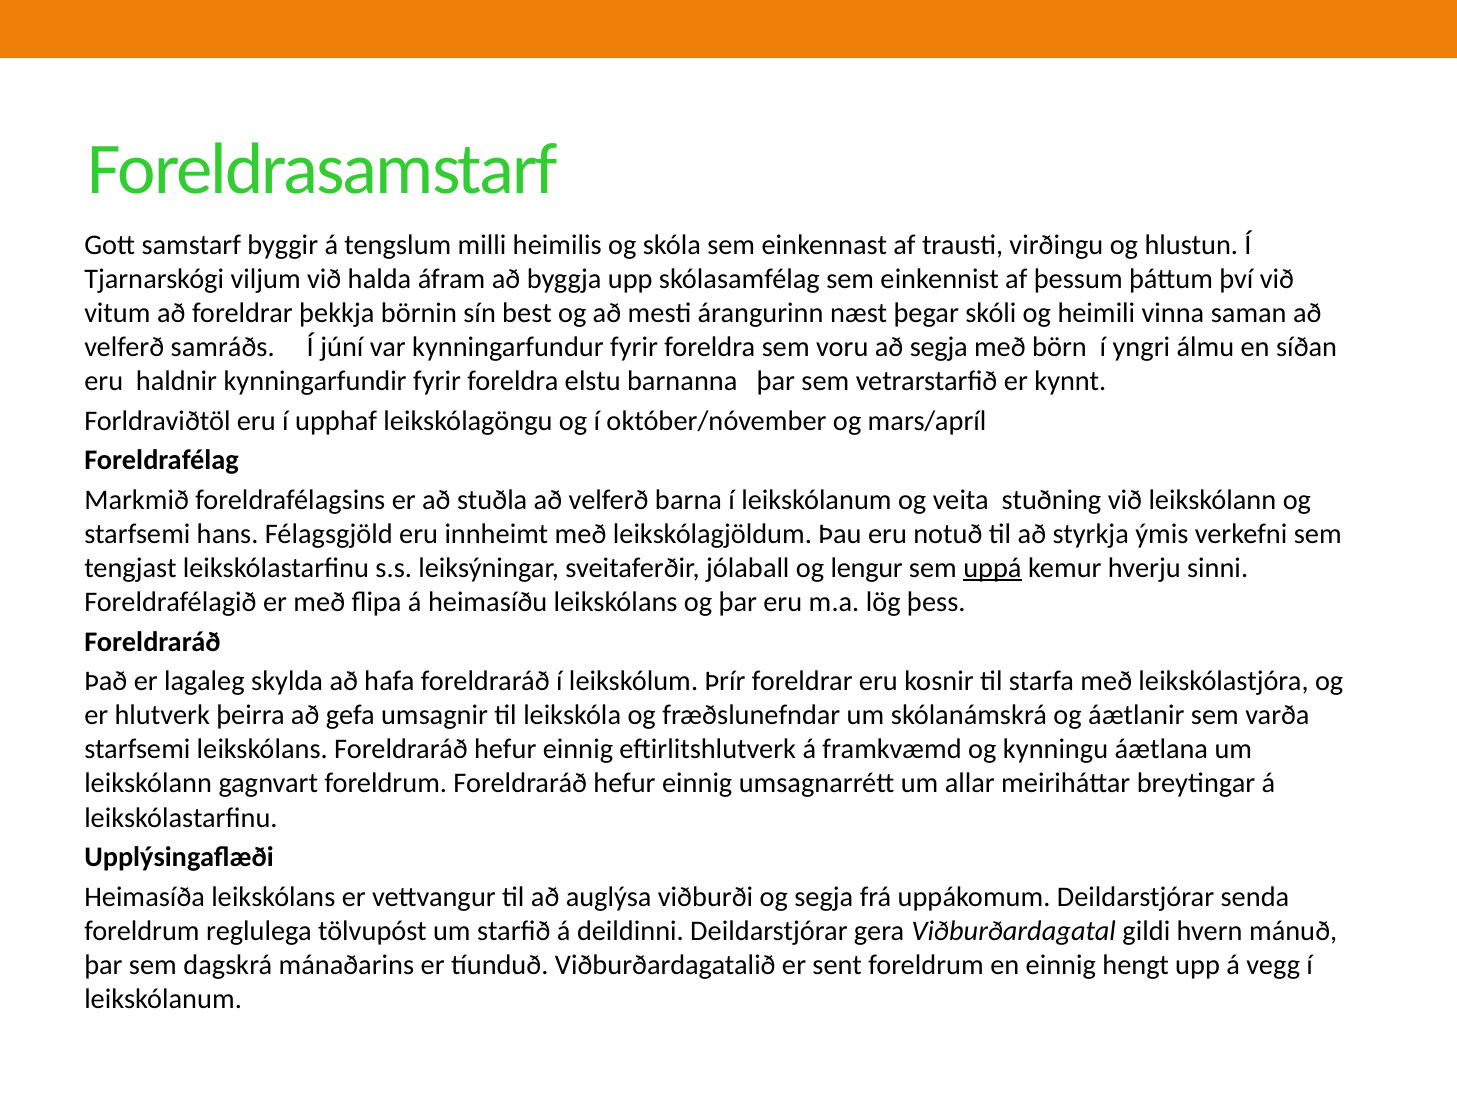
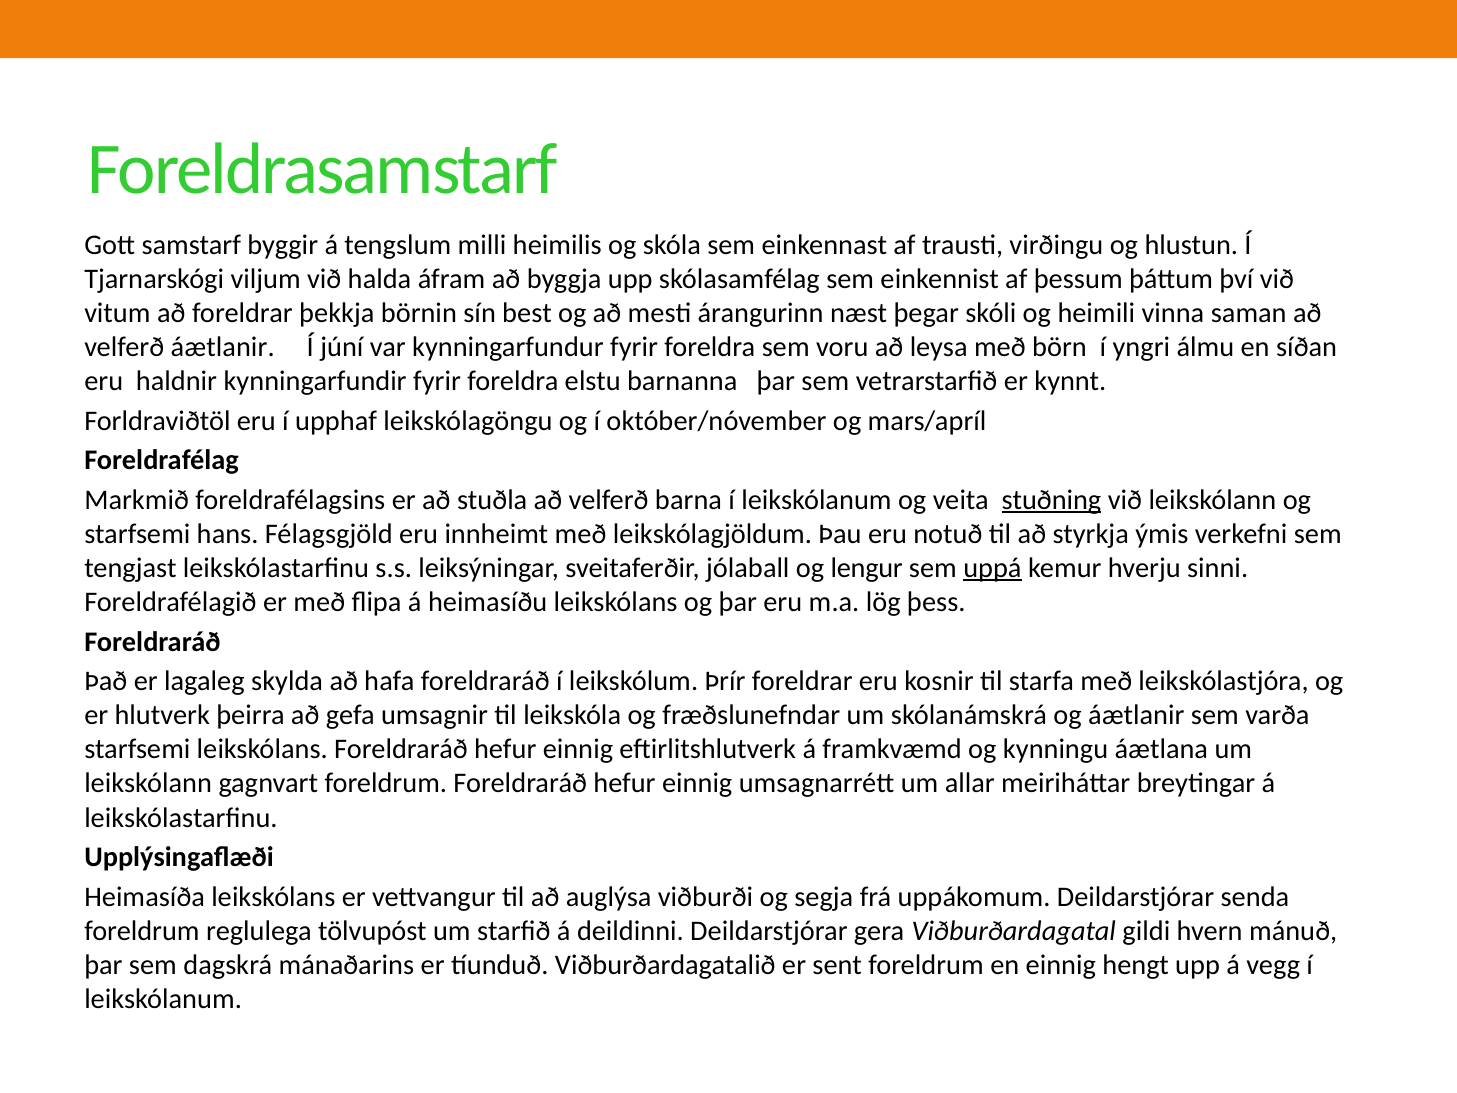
velferð samráðs: samráðs -> áætlanir
að segja: segja -> leysa
stuðning underline: none -> present
